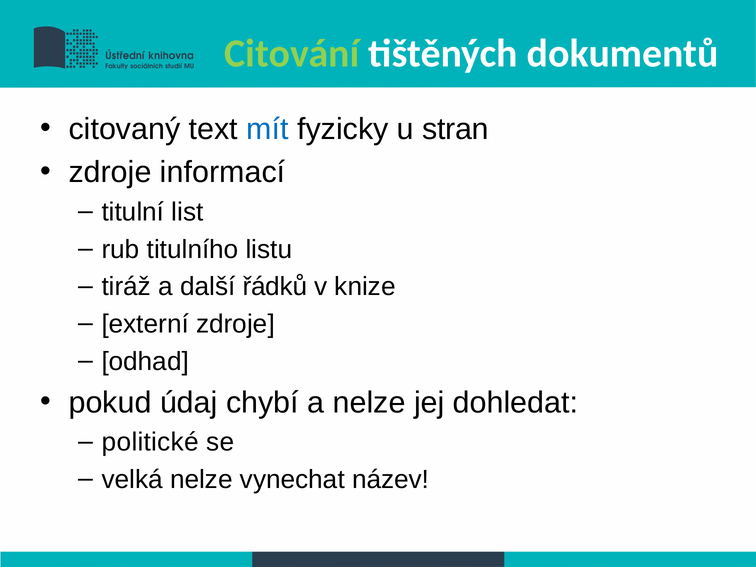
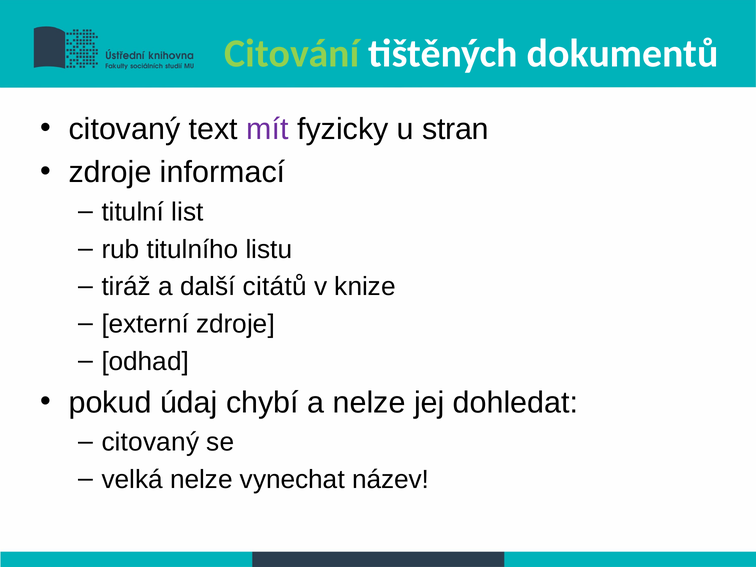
mít colour: blue -> purple
řádků: řádků -> citátů
politické at (150, 442): politické -> citovaný
